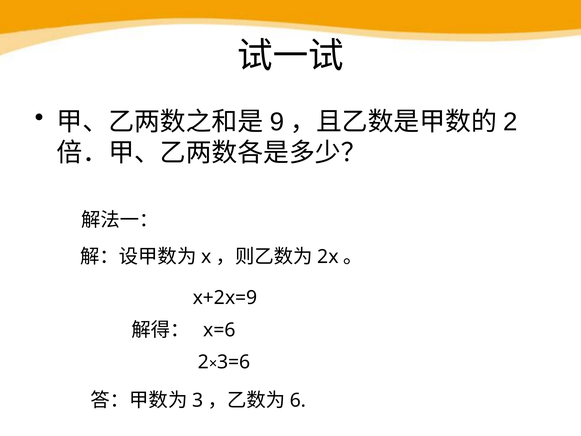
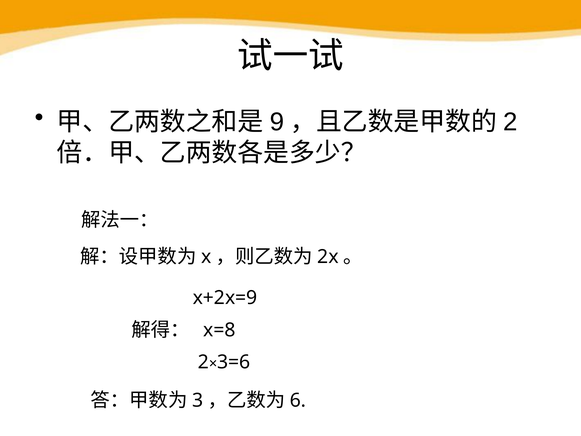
x=6: x=6 -> x=8
